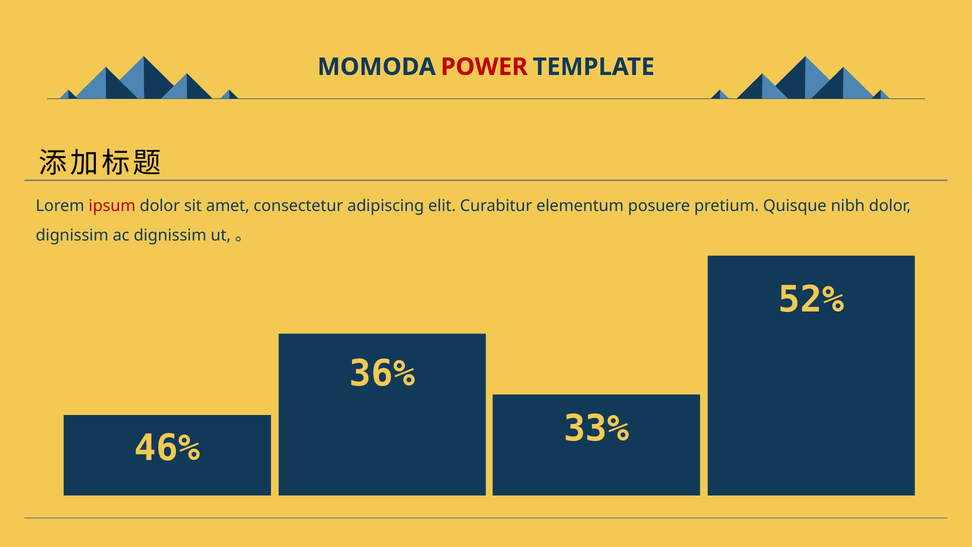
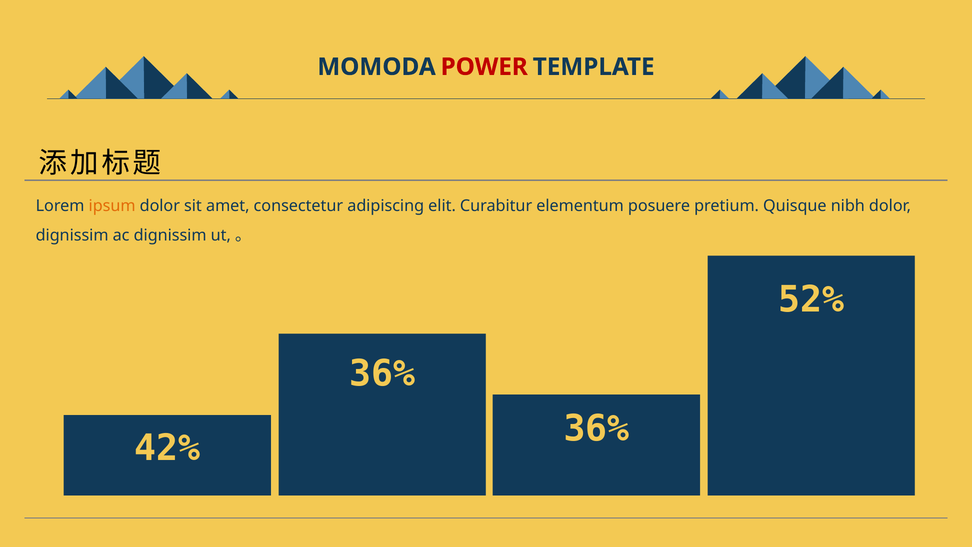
ipsum colour: red -> orange
33% at (596, 428): 33% -> 36%
46%: 46% -> 42%
